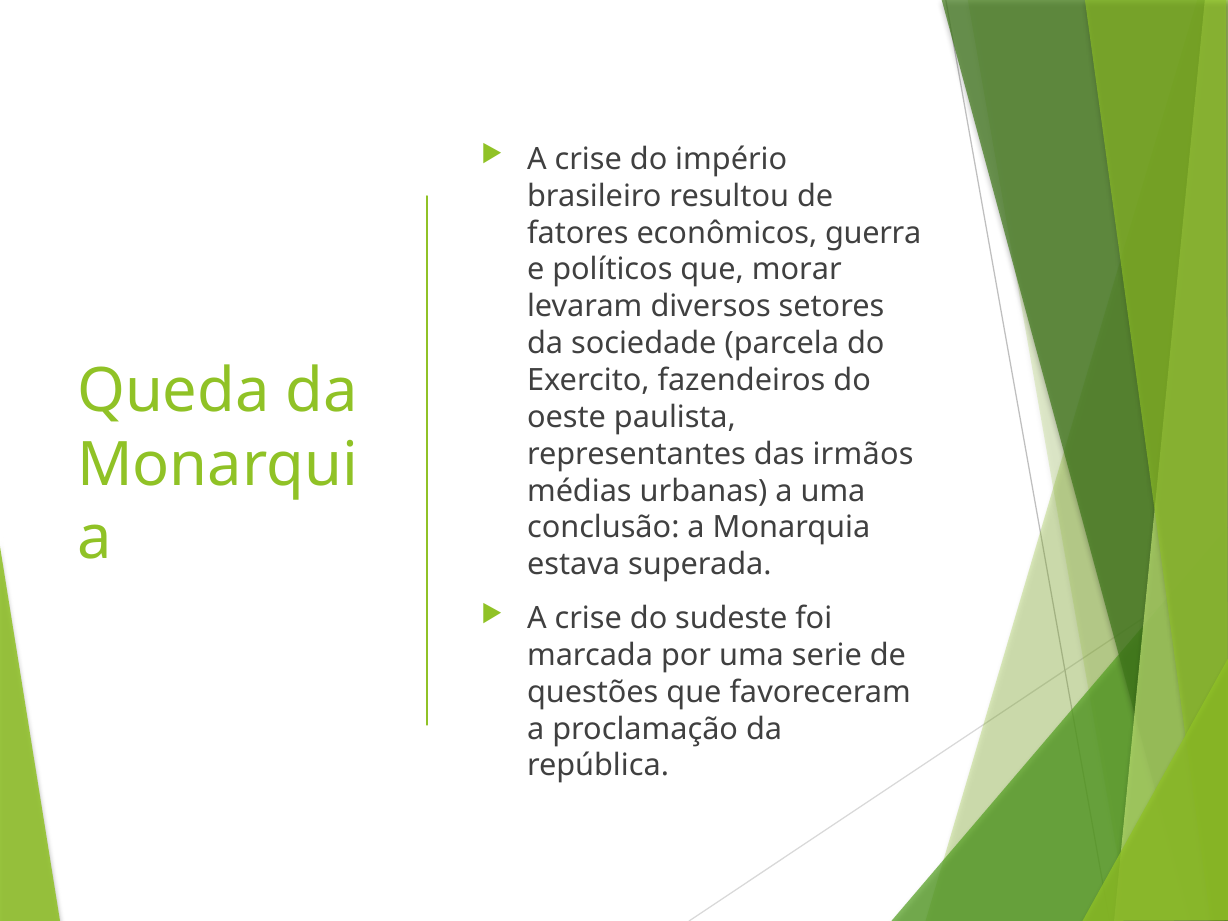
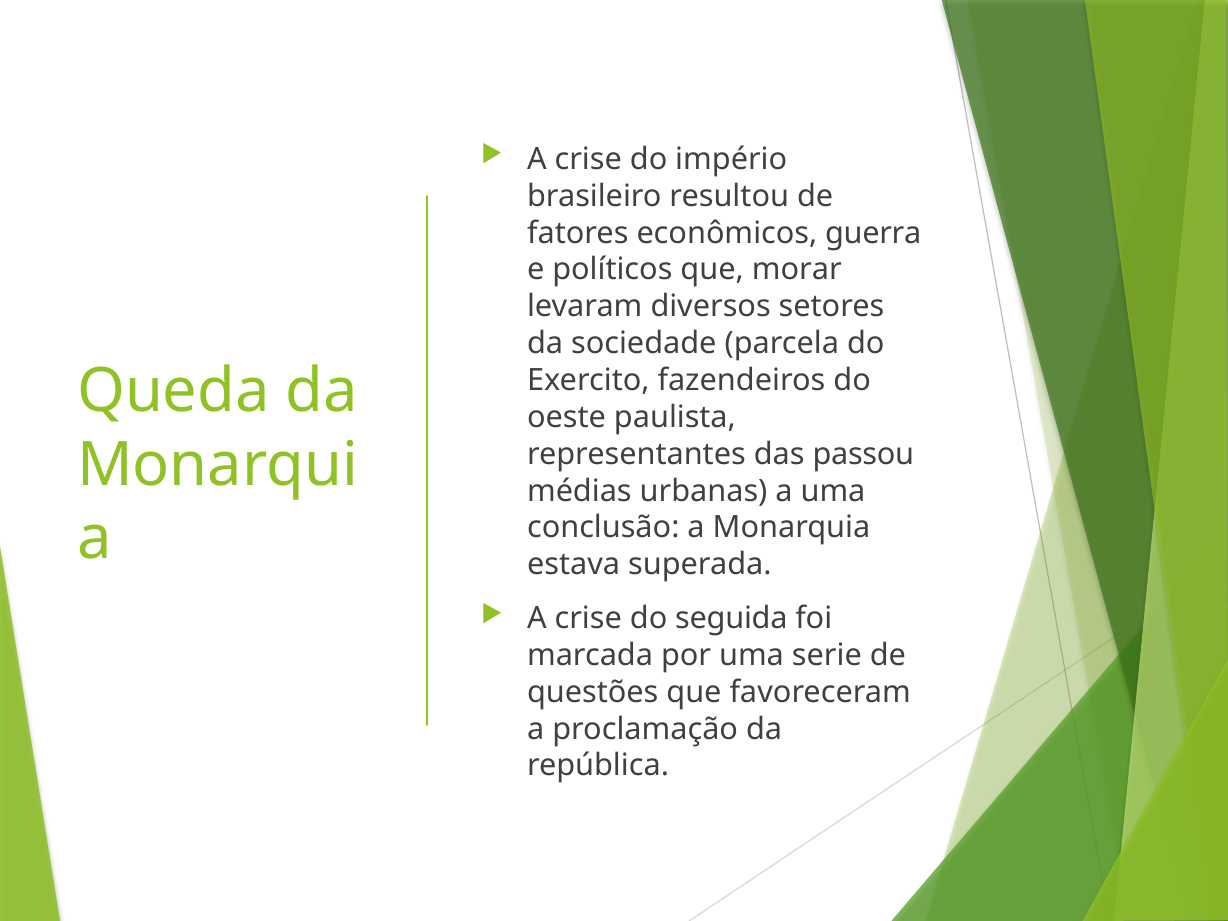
irmãos: irmãos -> passou
sudeste: sudeste -> seguida
